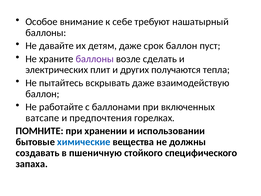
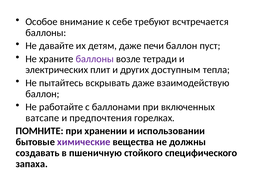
нашатырный: нашатырный -> всчтречается
срок: срок -> печи
сделать: сделать -> тетради
получаются: получаются -> доступным
химические colour: blue -> purple
